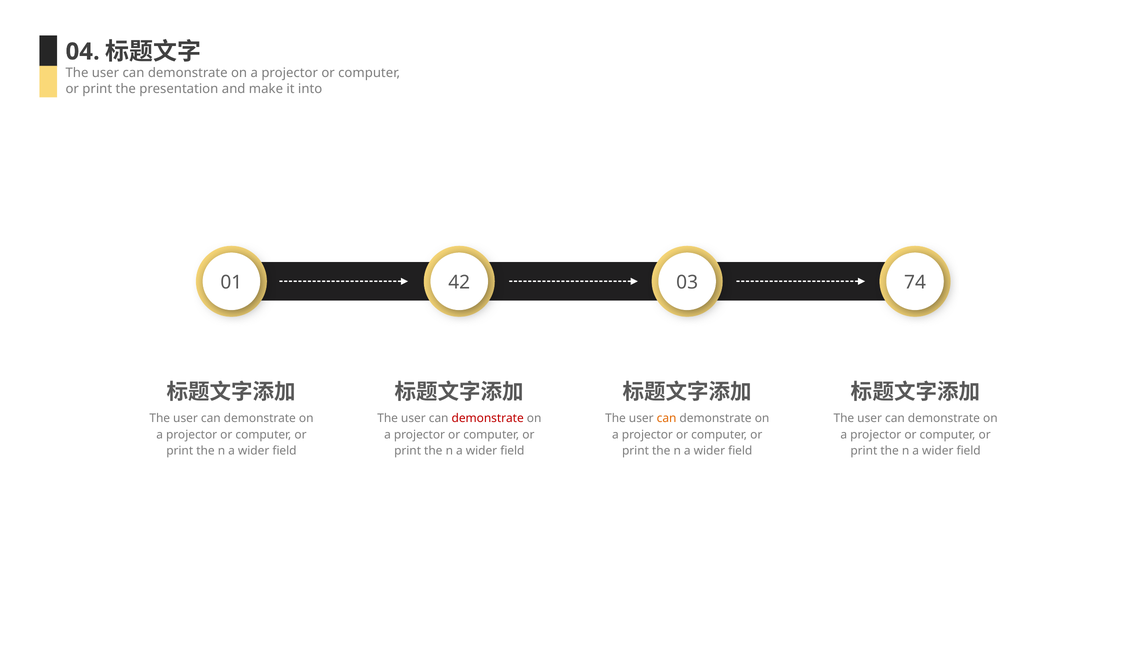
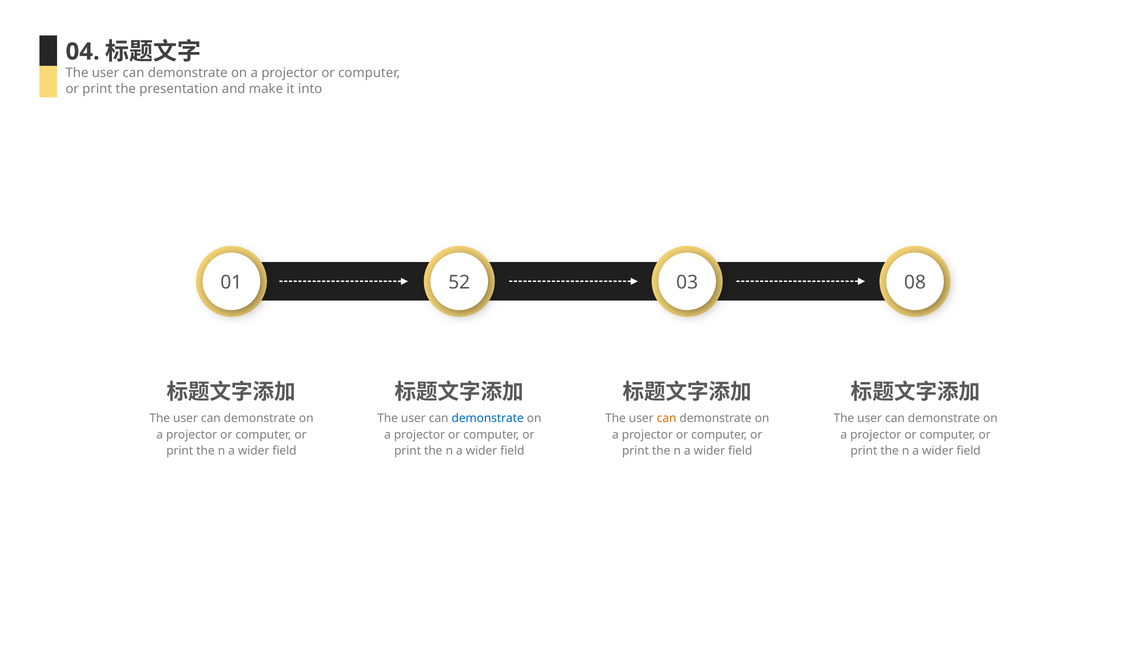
42: 42 -> 52
74: 74 -> 08
demonstrate at (488, 418) colour: red -> blue
